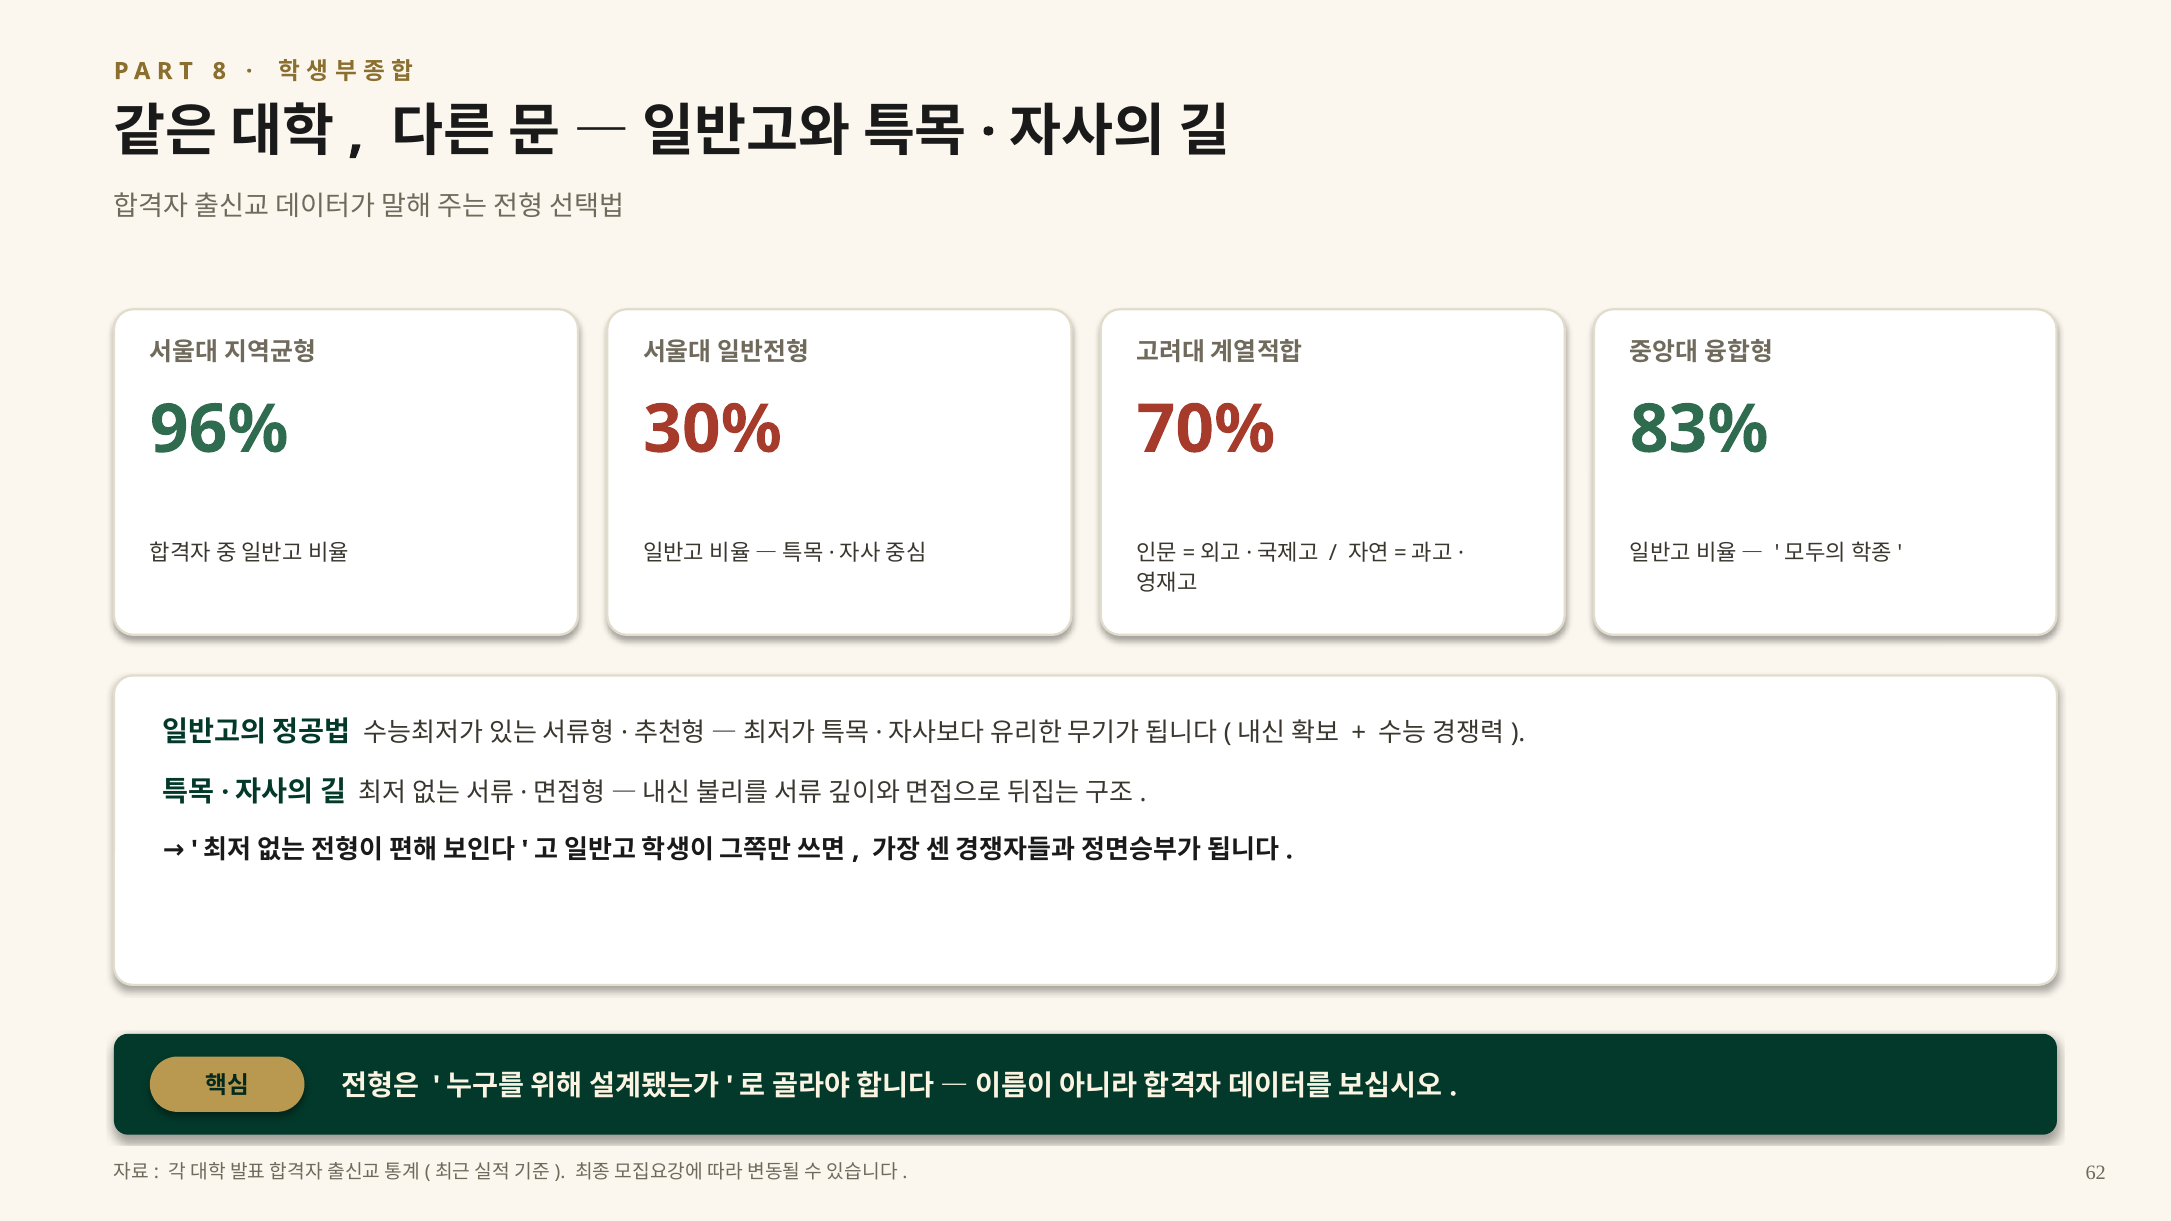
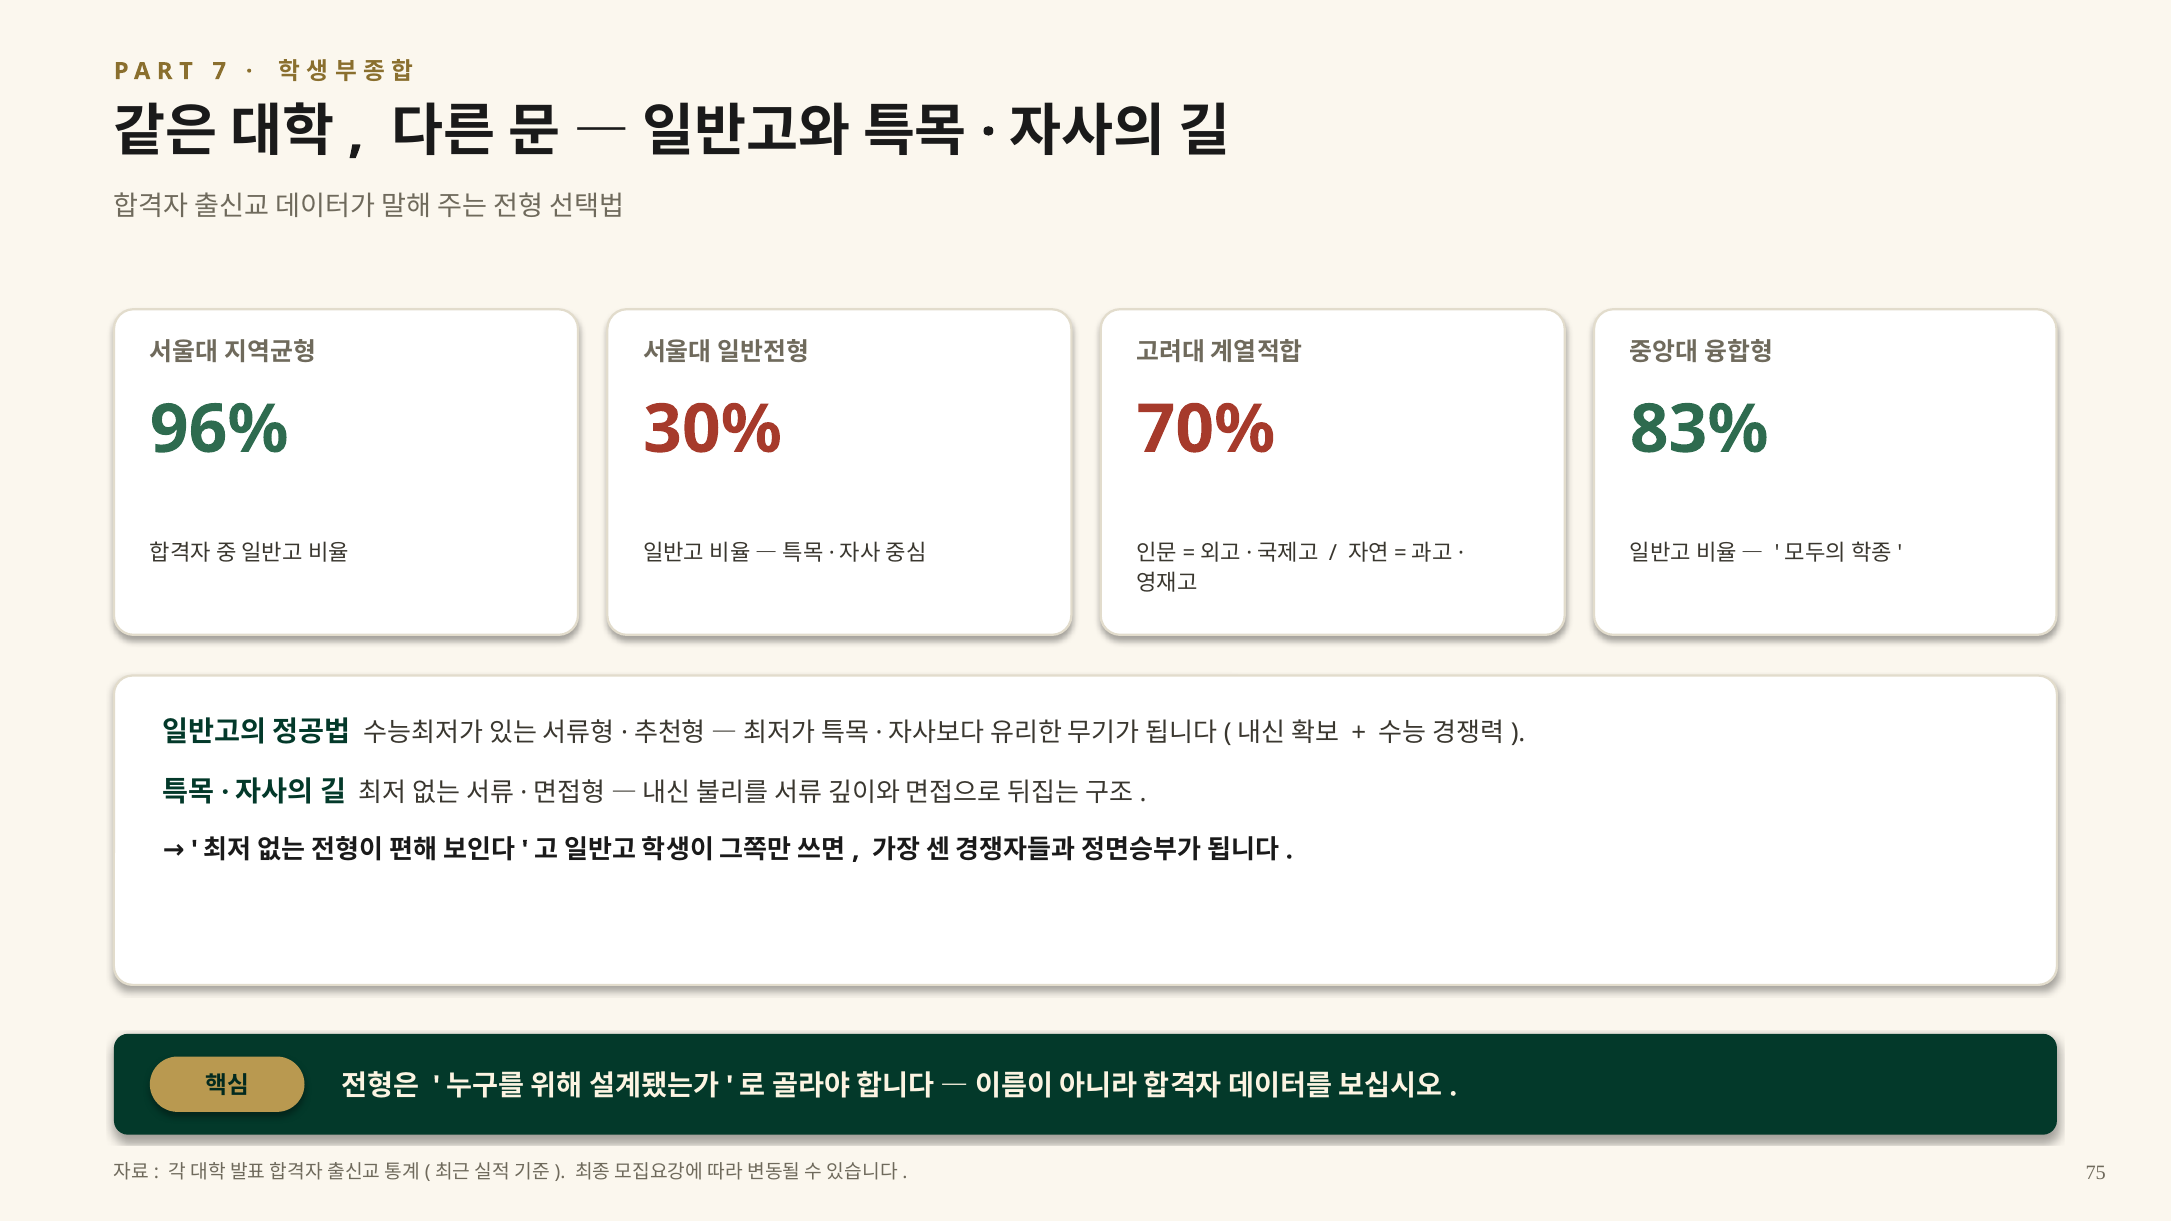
8: 8 -> 7
62: 62 -> 75
